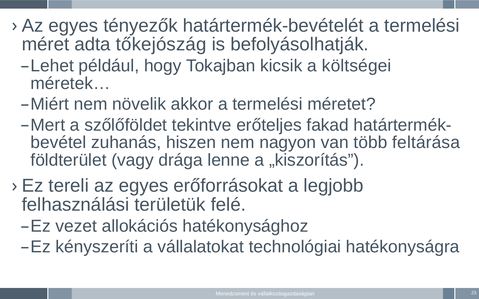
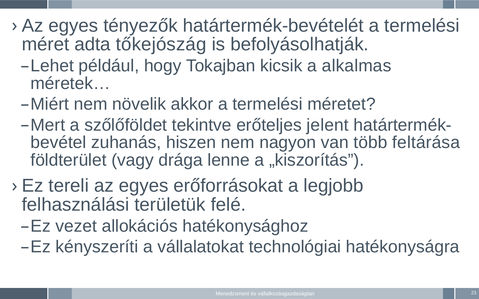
költségei: költségei -> alkalmas
fakad: fakad -> jelent
